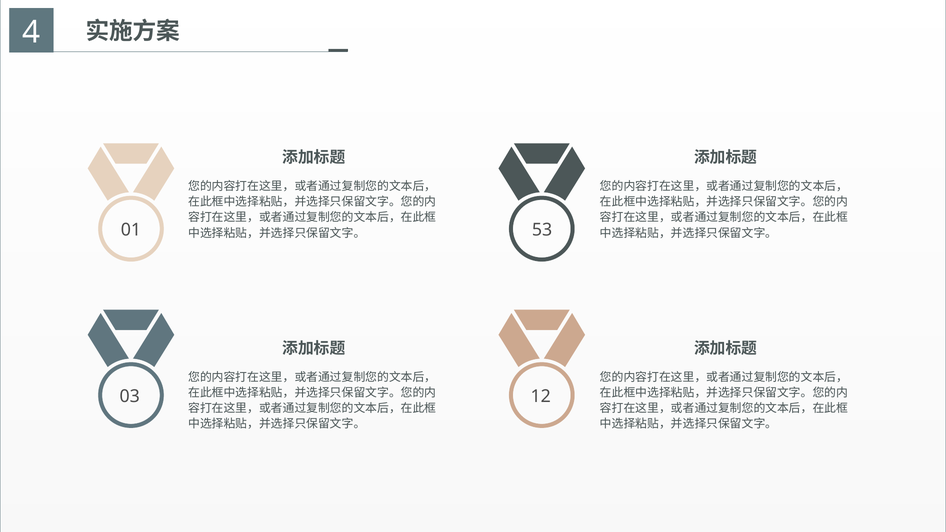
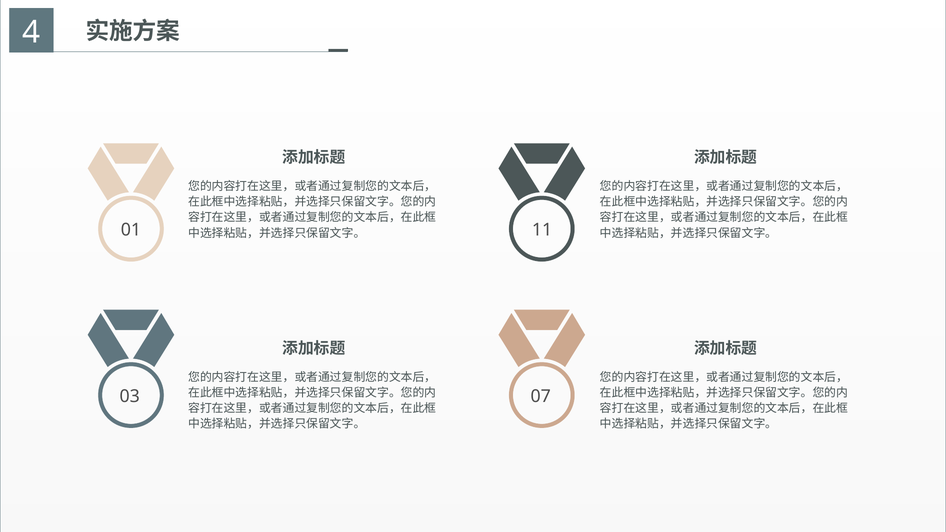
53: 53 -> 11
12: 12 -> 07
